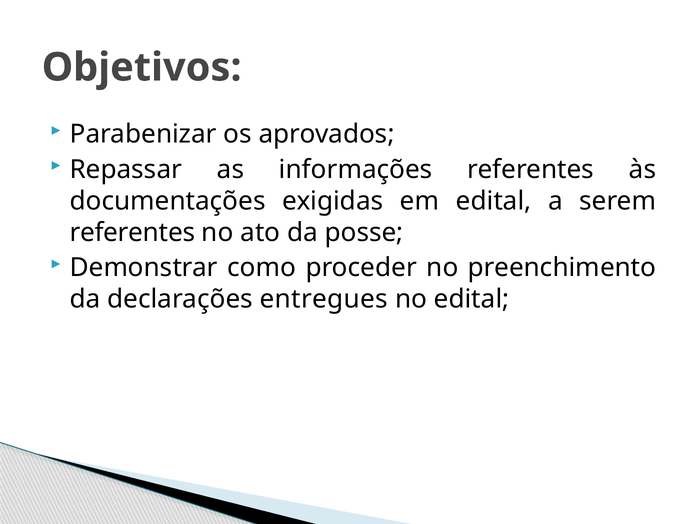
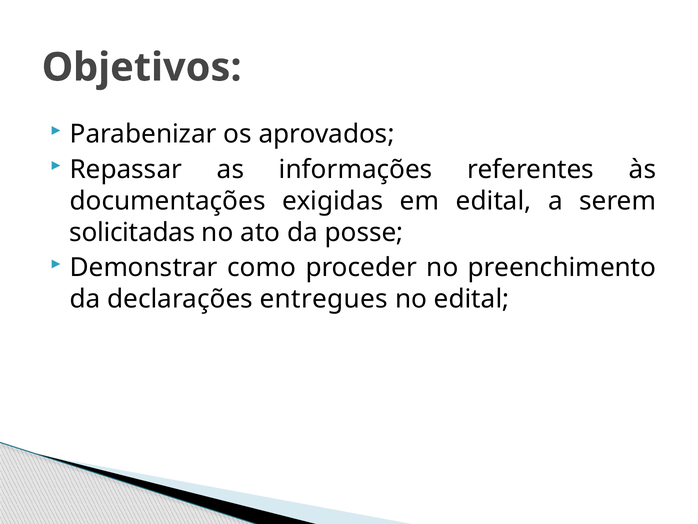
referentes at (132, 232): referentes -> solicitadas
